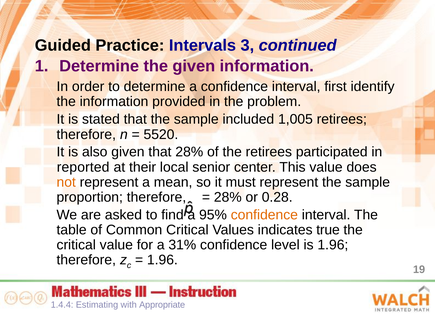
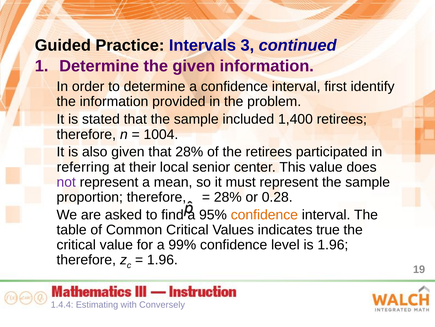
1,005: 1,005 -> 1,400
5520: 5520 -> 1004
reported: reported -> referring
not colour: orange -> purple
31%: 31% -> 99%
Appropriate: Appropriate -> Conversely
